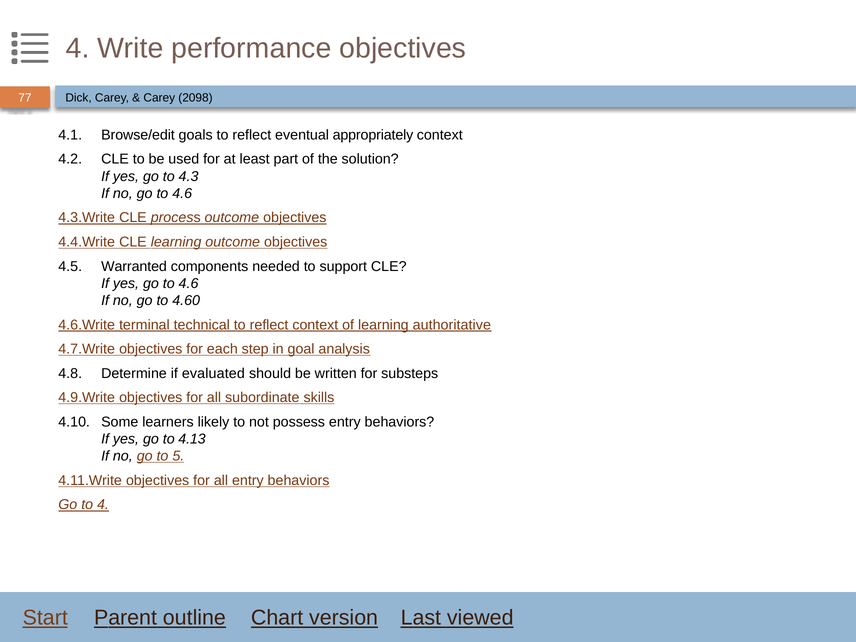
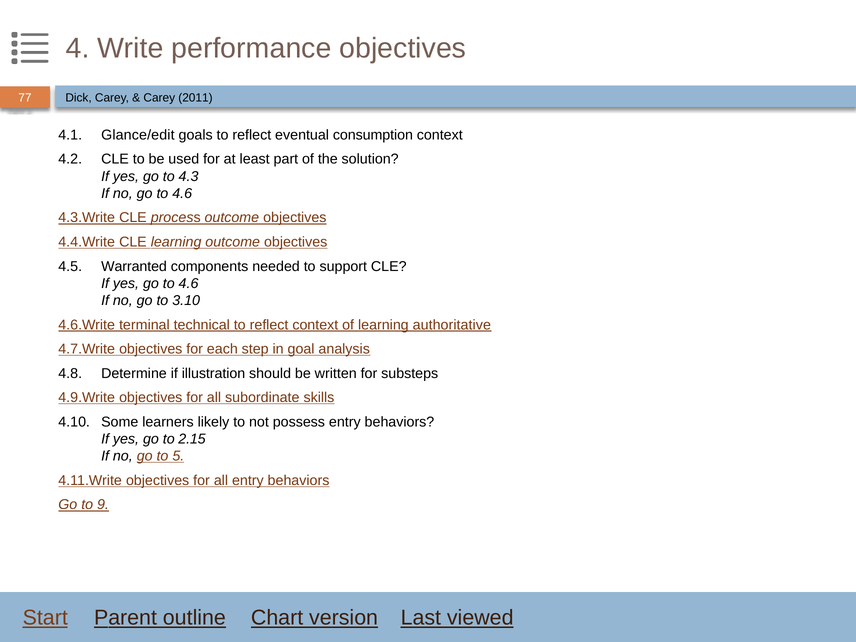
2098: 2098 -> 2011
Browse/edit: Browse/edit -> Glance/edit
appropriately: appropriately -> consumption
4.60: 4.60 -> 3.10
evaluated: evaluated -> illustration
4.13: 4.13 -> 2.15
to 4: 4 -> 9
